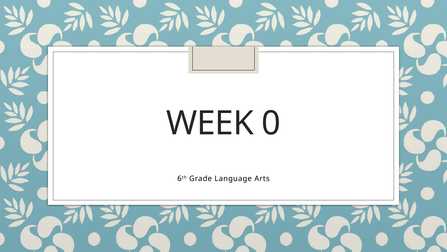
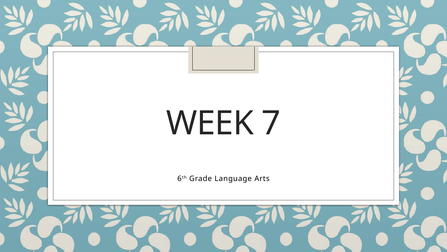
0: 0 -> 7
